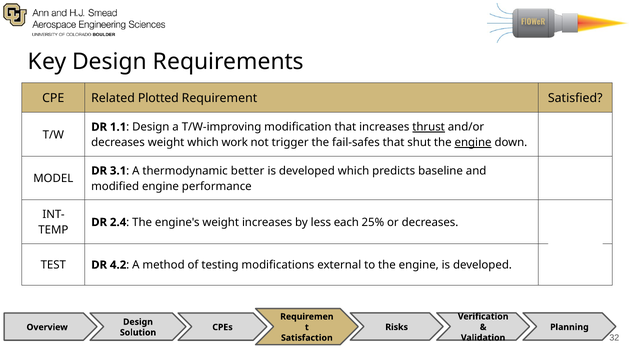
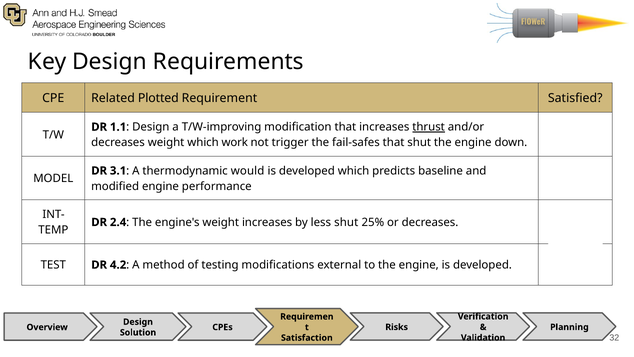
engine at (473, 142) underline: present -> none
better: better -> would
less each: each -> shut
